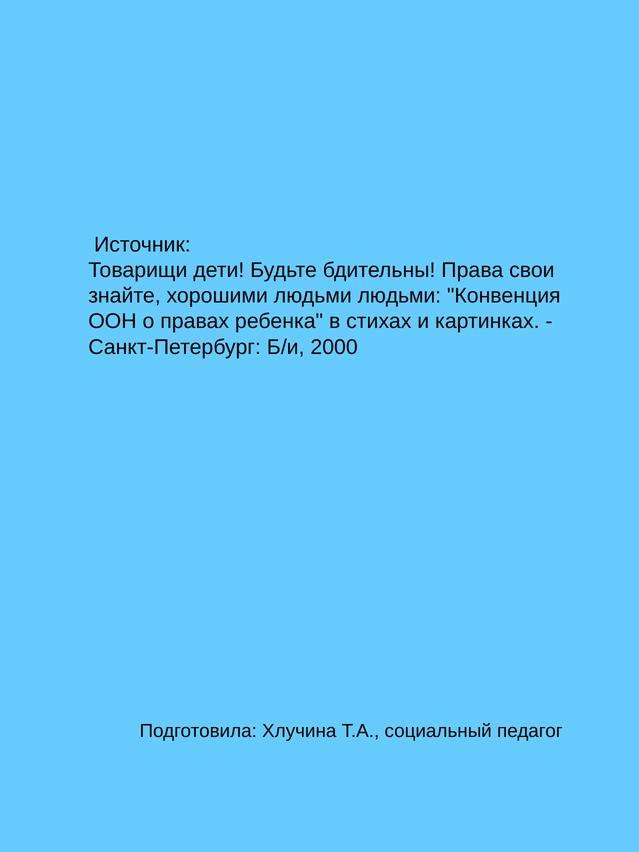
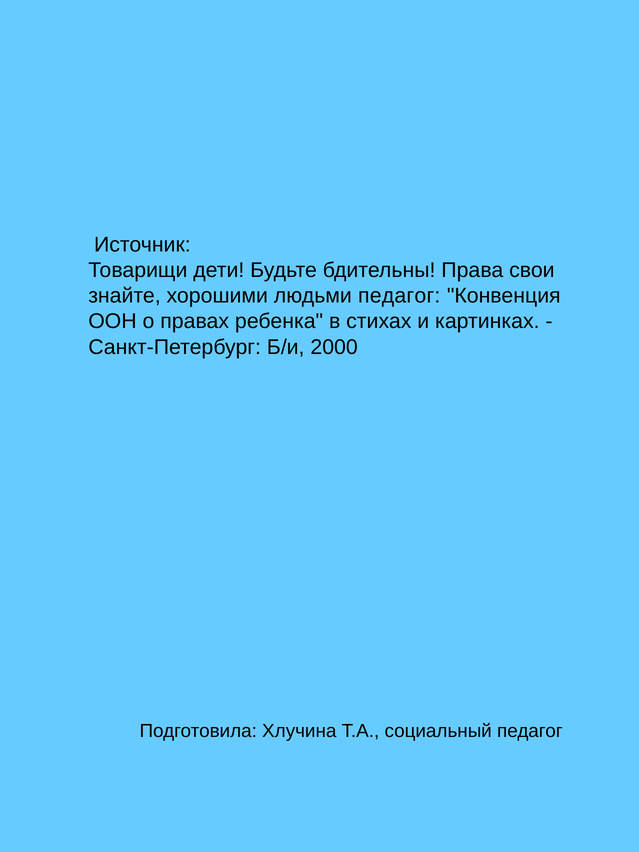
людьми людьми: людьми -> педагог
